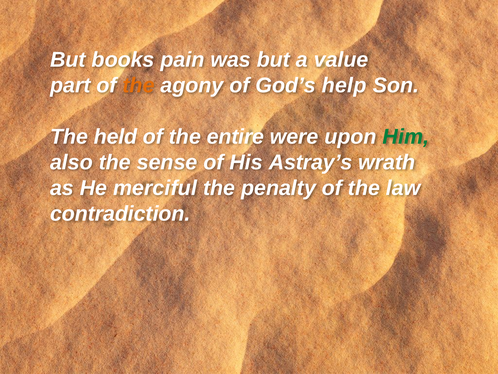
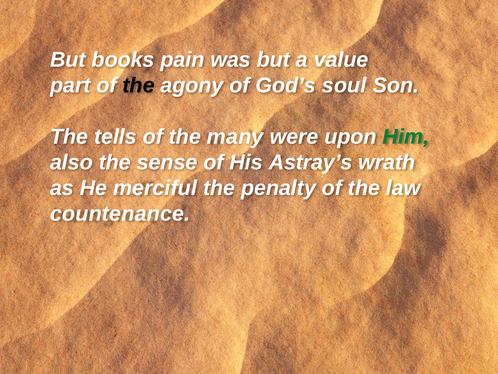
the at (139, 85) colour: orange -> black
help: help -> soul
held: held -> tells
entire: entire -> many
contradiction: contradiction -> countenance
